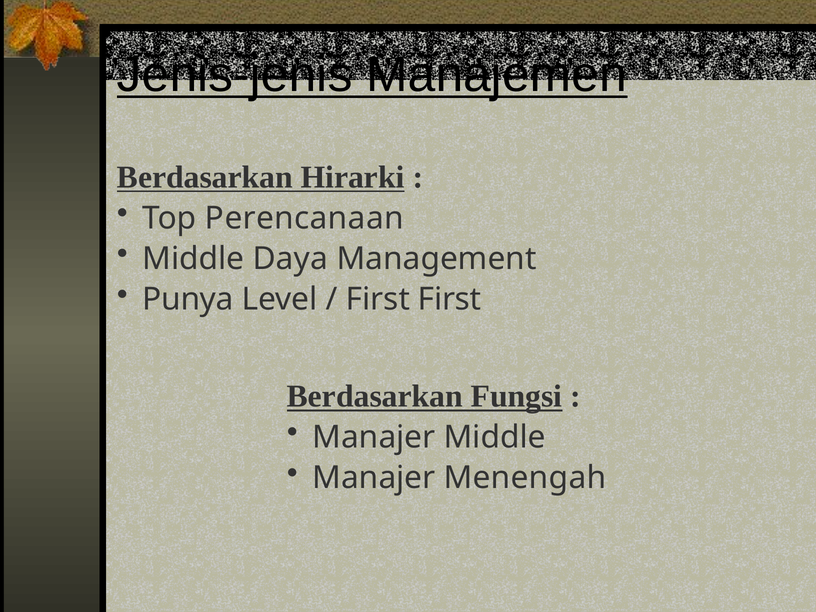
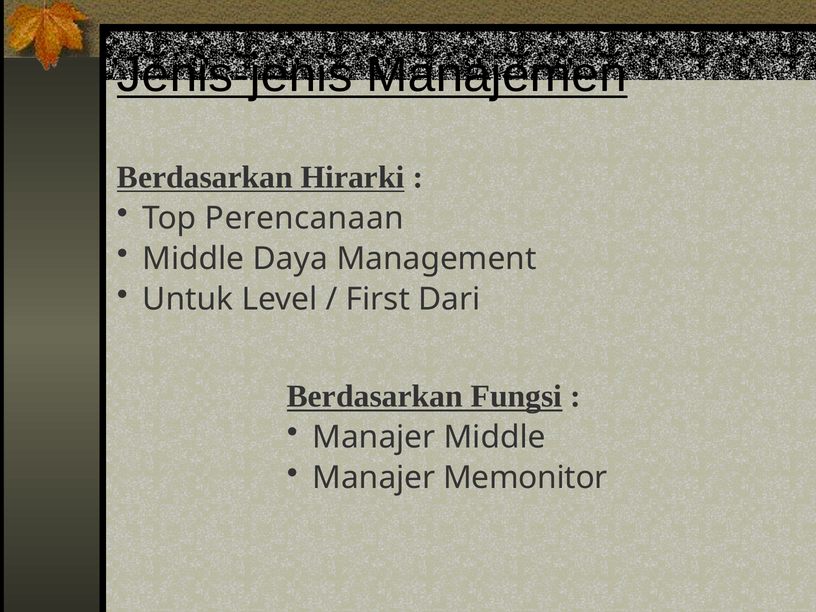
Punya: Punya -> Untuk
First First: First -> Dari
Menengah: Menengah -> Memonitor
